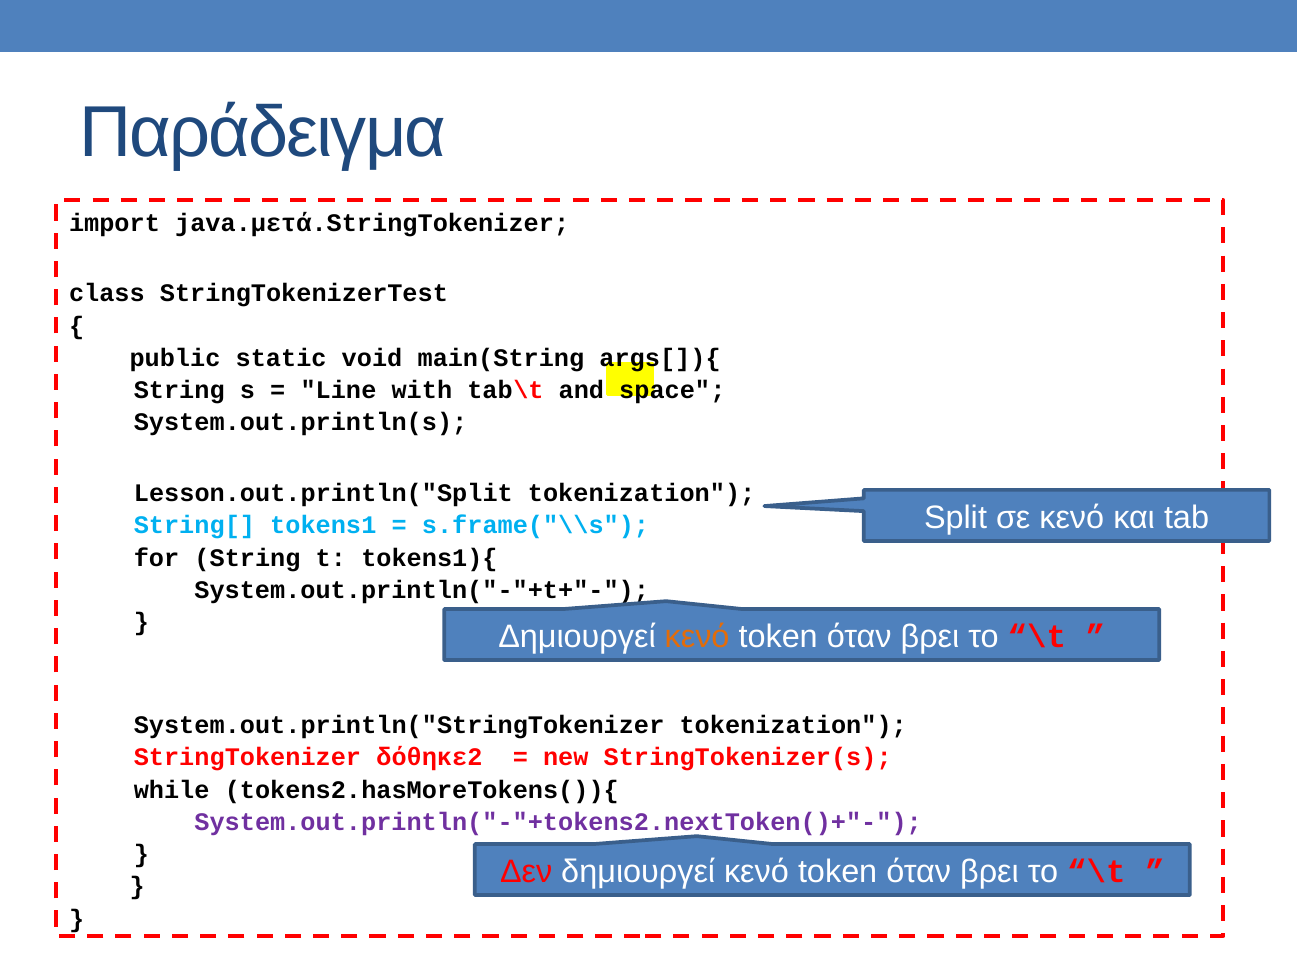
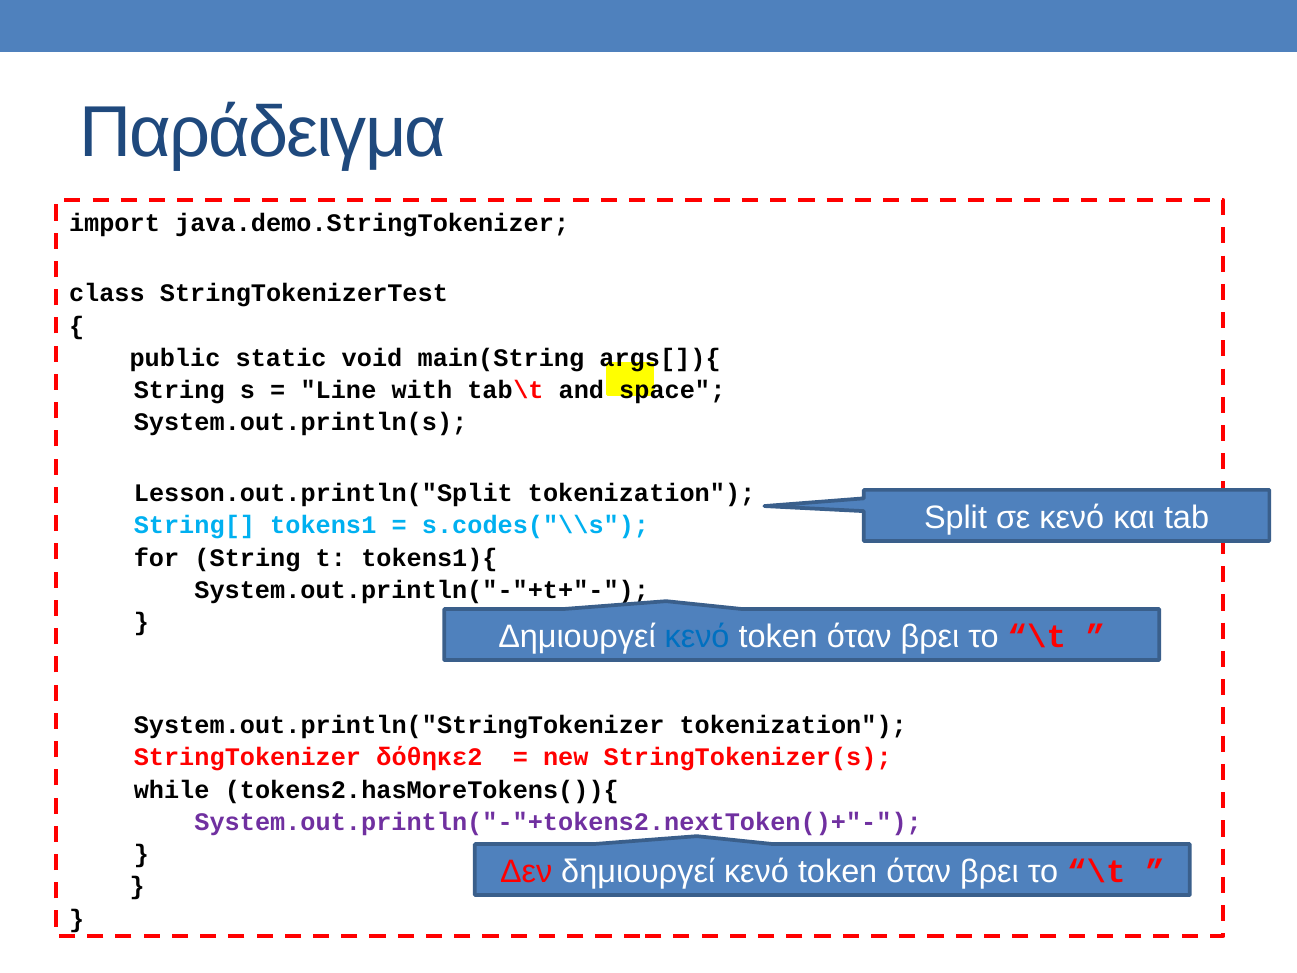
java.μετά.StringTokenizer: java.μετά.StringTokenizer -> java.demo.StringTokenizer
s.frame("\\s: s.frame("\\s -> s.codes("\\s
κενό at (697, 637) colour: orange -> blue
